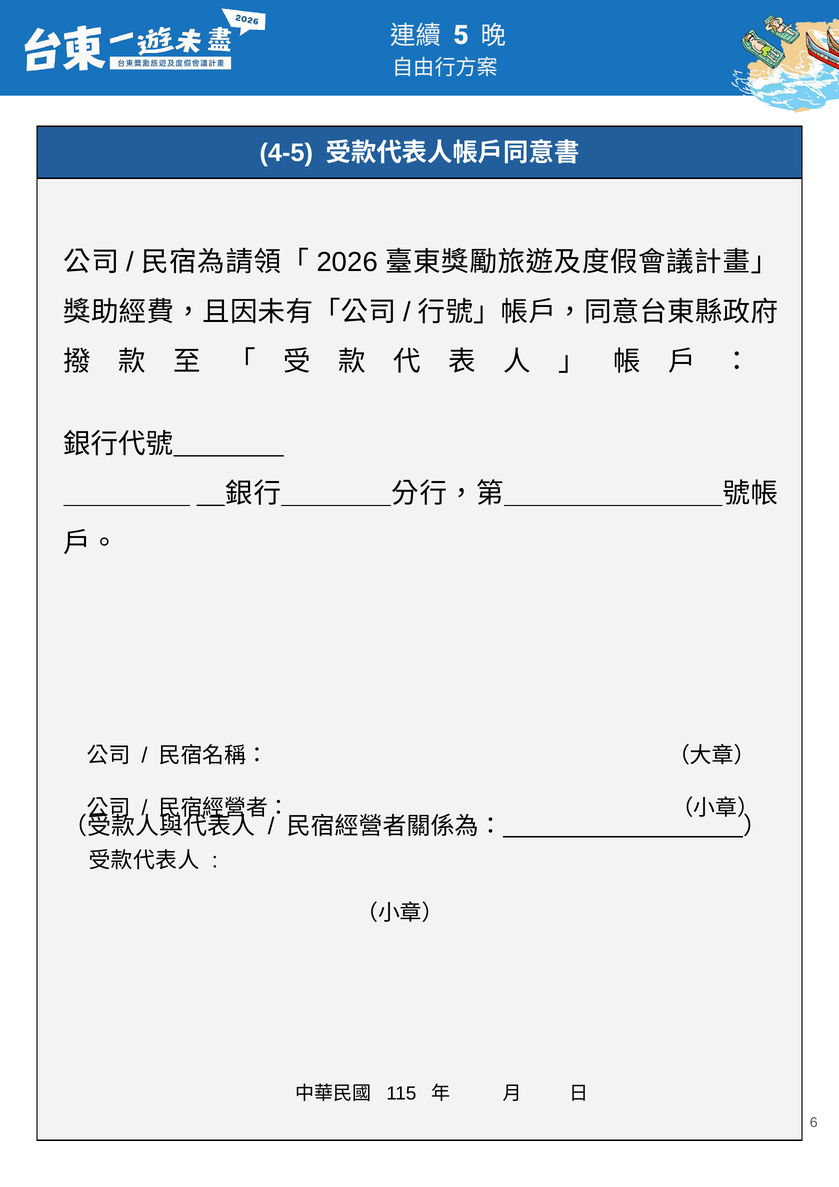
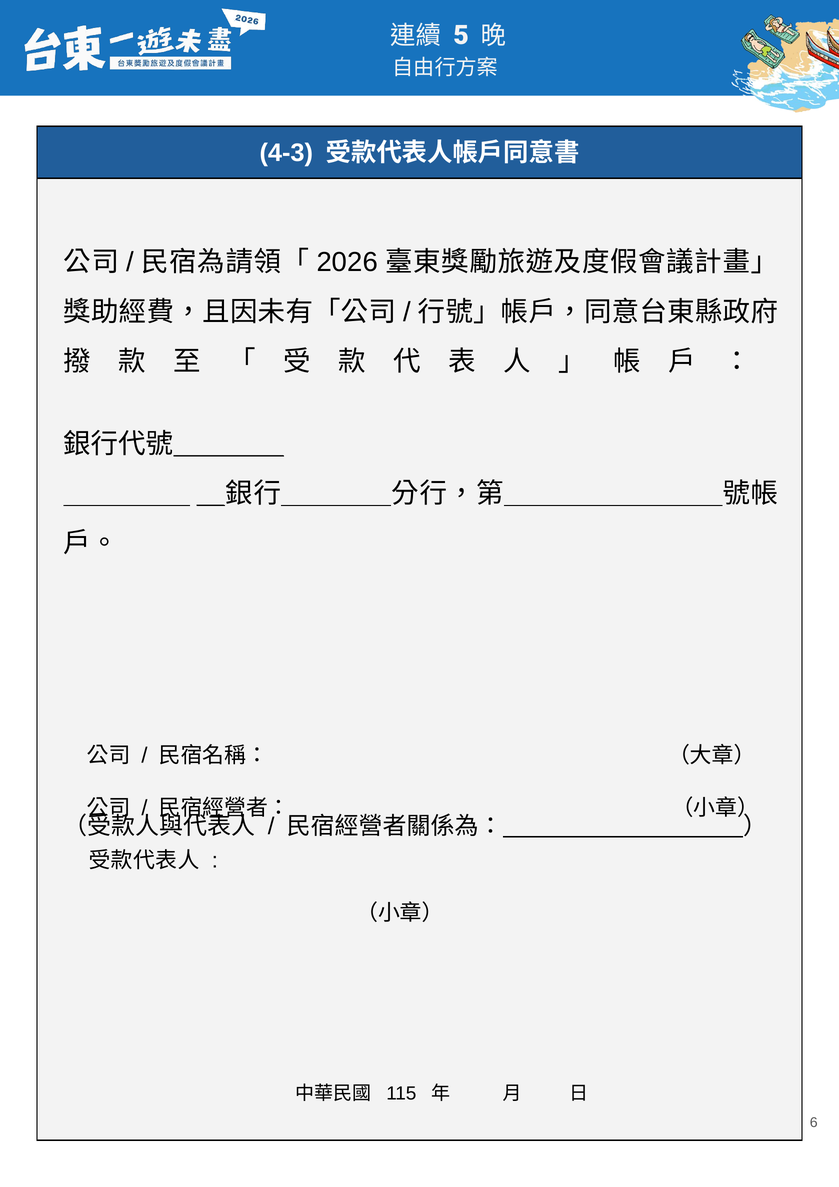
4-5: 4-5 -> 4-3
